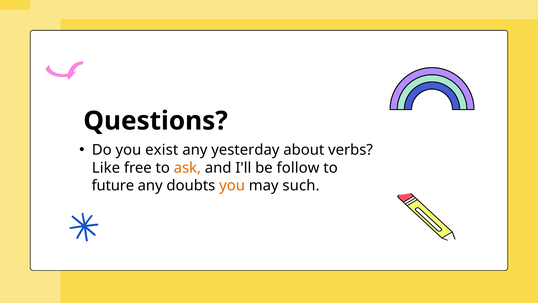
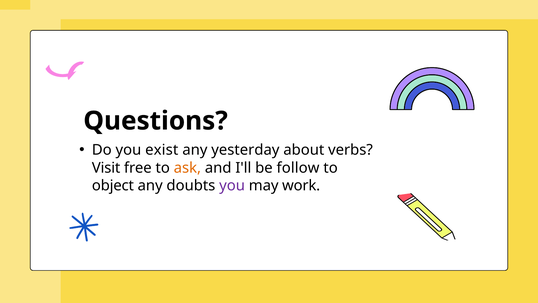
Like: Like -> Visit
future: future -> object
you at (232, 185) colour: orange -> purple
such: such -> work
